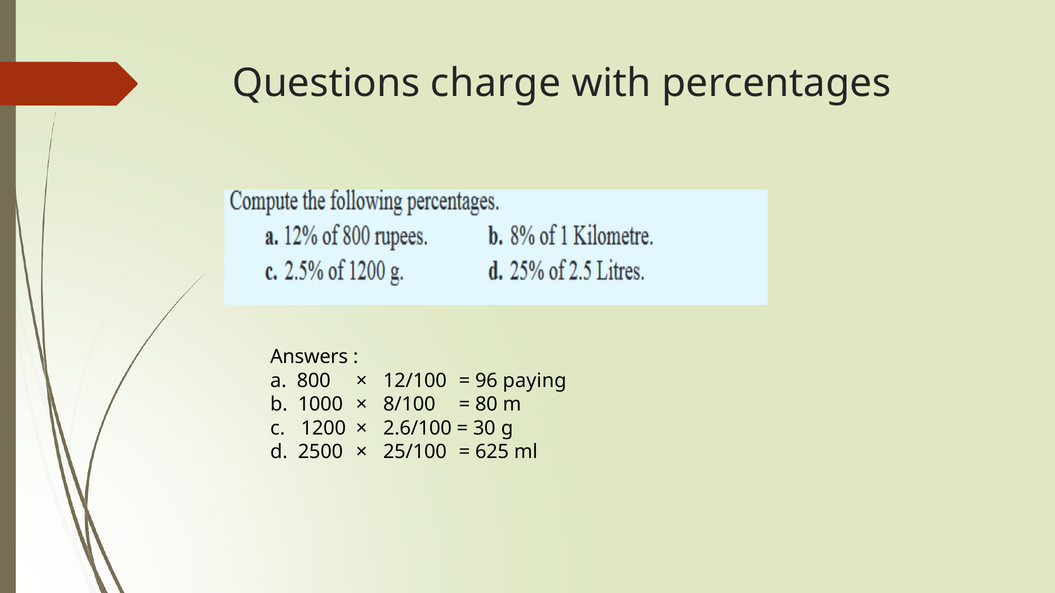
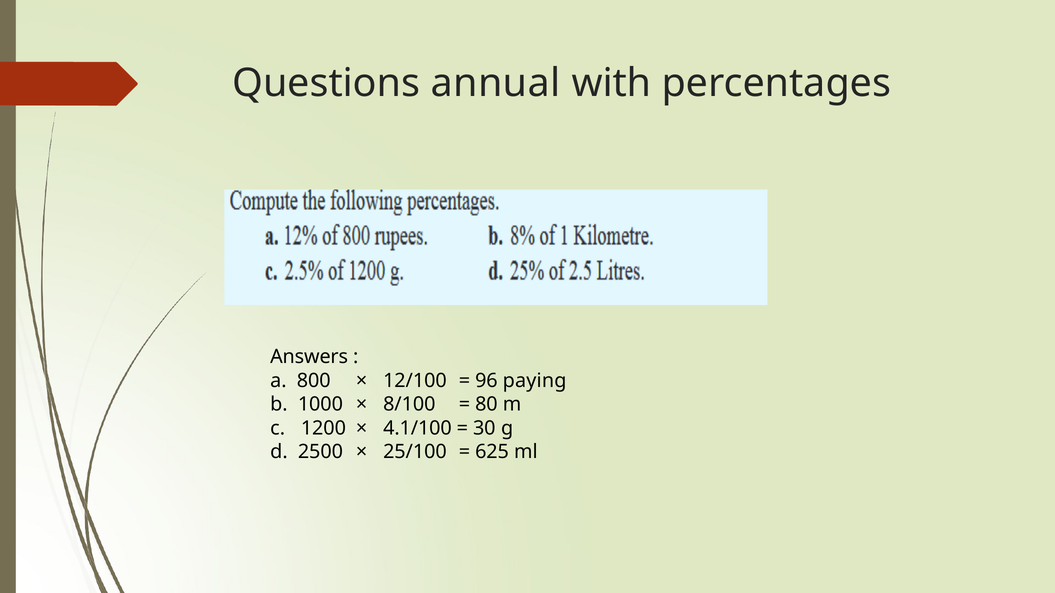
charge: charge -> annual
2.6/100: 2.6/100 -> 4.1/100
